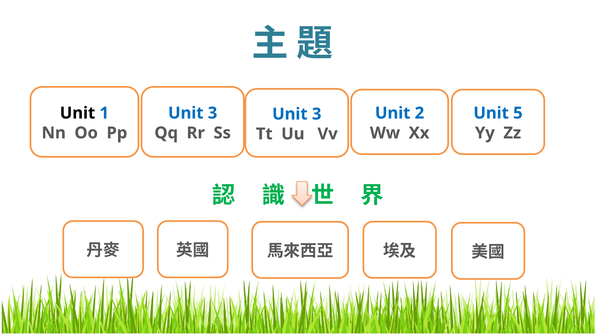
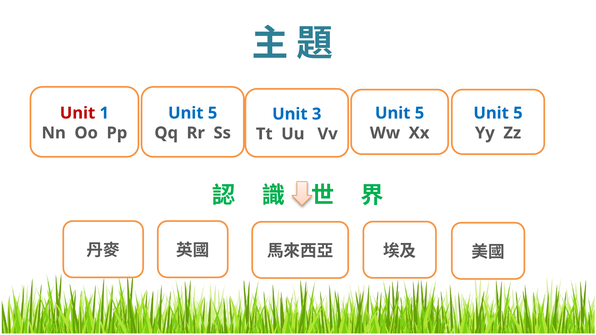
Unit at (77, 113) colour: black -> red
3 at (213, 113): 3 -> 5
2 at (419, 113): 2 -> 5
